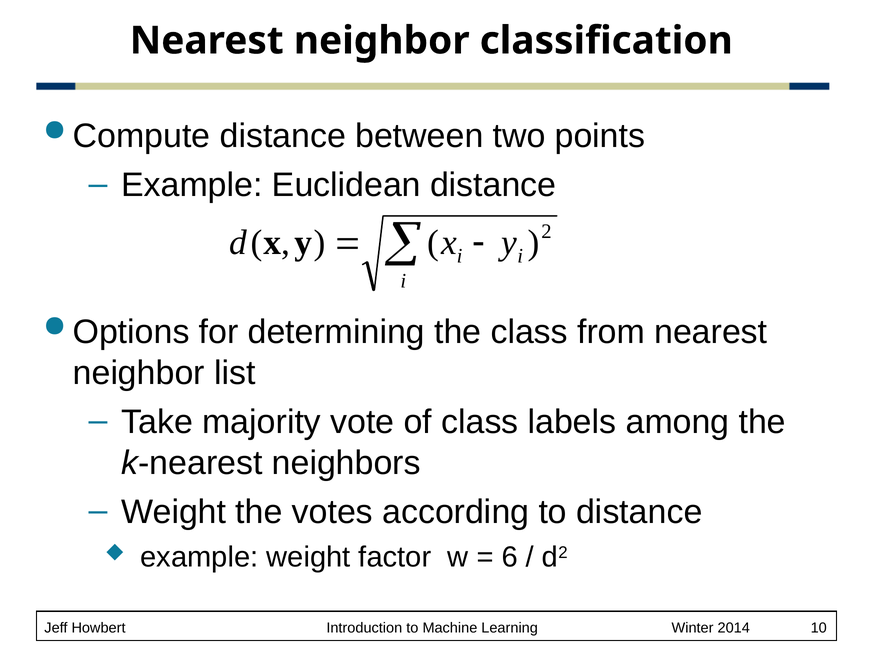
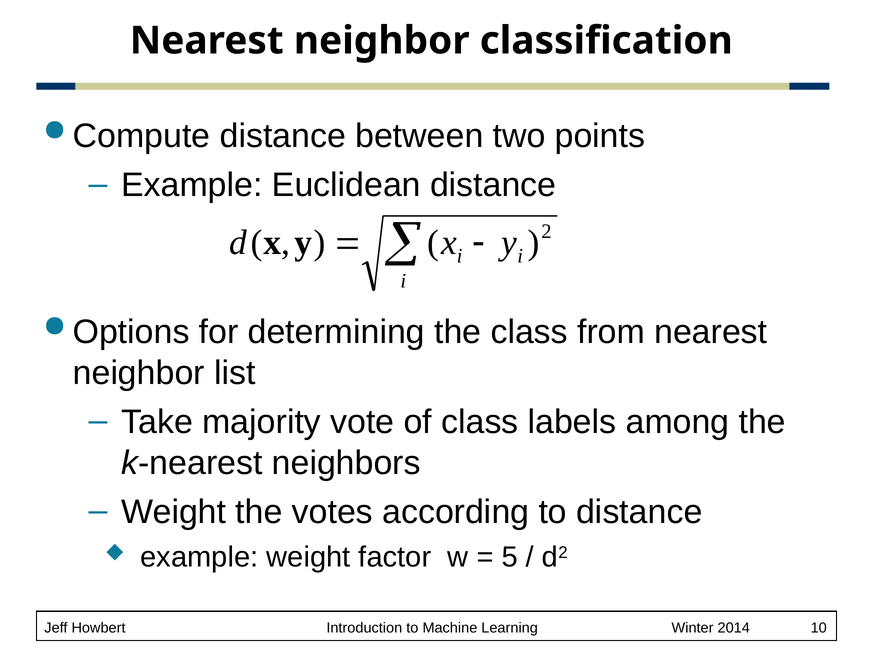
6: 6 -> 5
